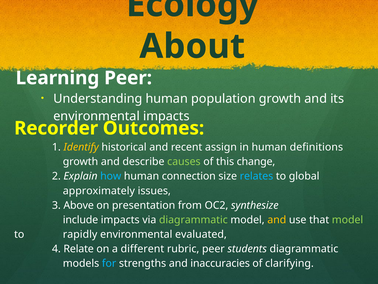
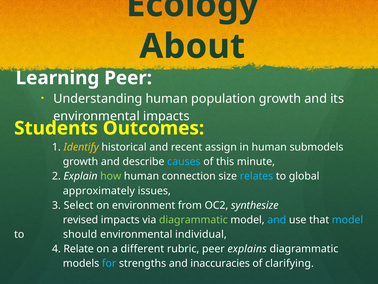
Recorder: Recorder -> Students
definitions: definitions -> submodels
causes colour: light green -> light blue
change: change -> minute
how colour: light blue -> light green
Above: Above -> Select
presentation: presentation -> environment
include: include -> revised
and at (277, 219) colour: yellow -> light blue
model at (348, 219) colour: light green -> light blue
rapidly: rapidly -> should
evaluated: evaluated -> individual
students: students -> explains
